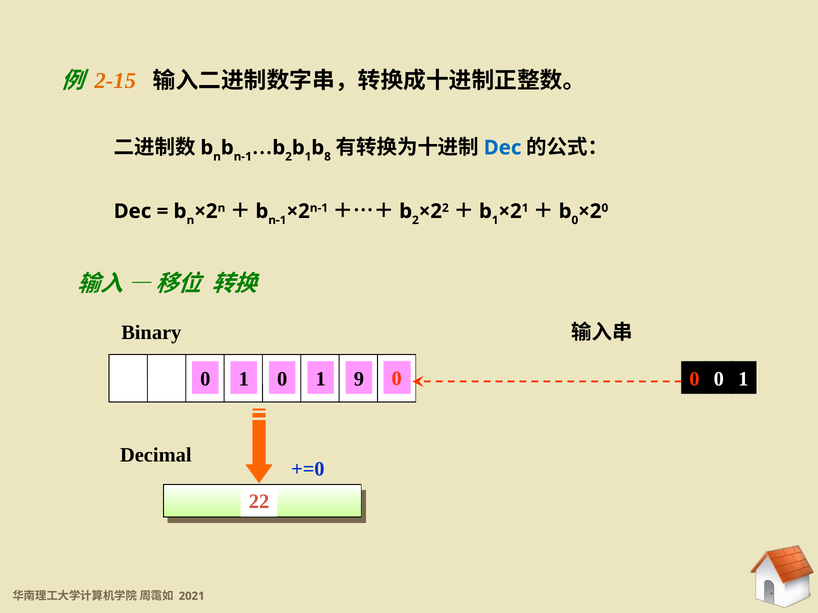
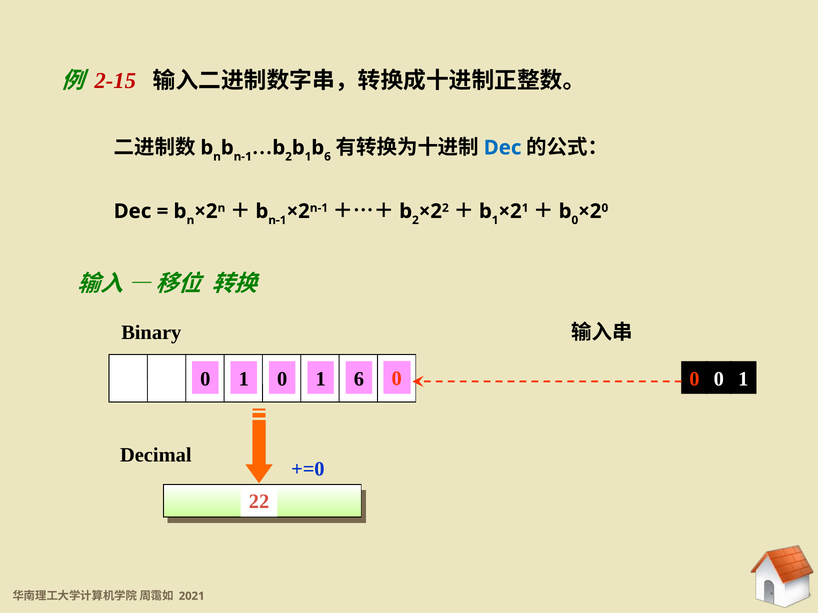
2-15 colour: orange -> red
8 at (328, 157): 8 -> 6
1 9: 9 -> 6
